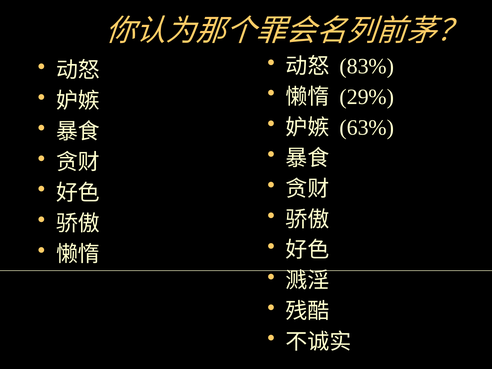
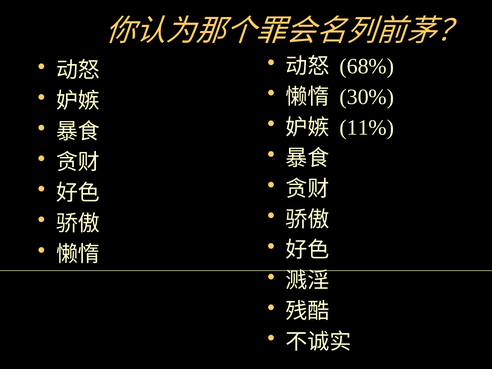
83%: 83% -> 68%
29%: 29% -> 30%
63%: 63% -> 11%
